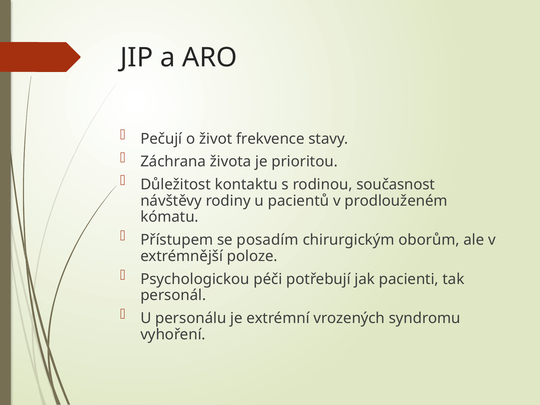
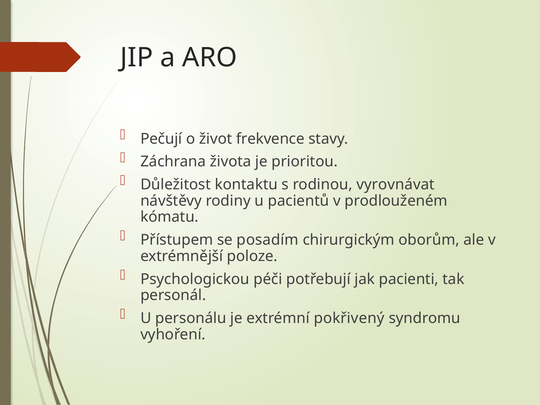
současnost: současnost -> vyrovnávat
vrozených: vrozených -> pokřivený
